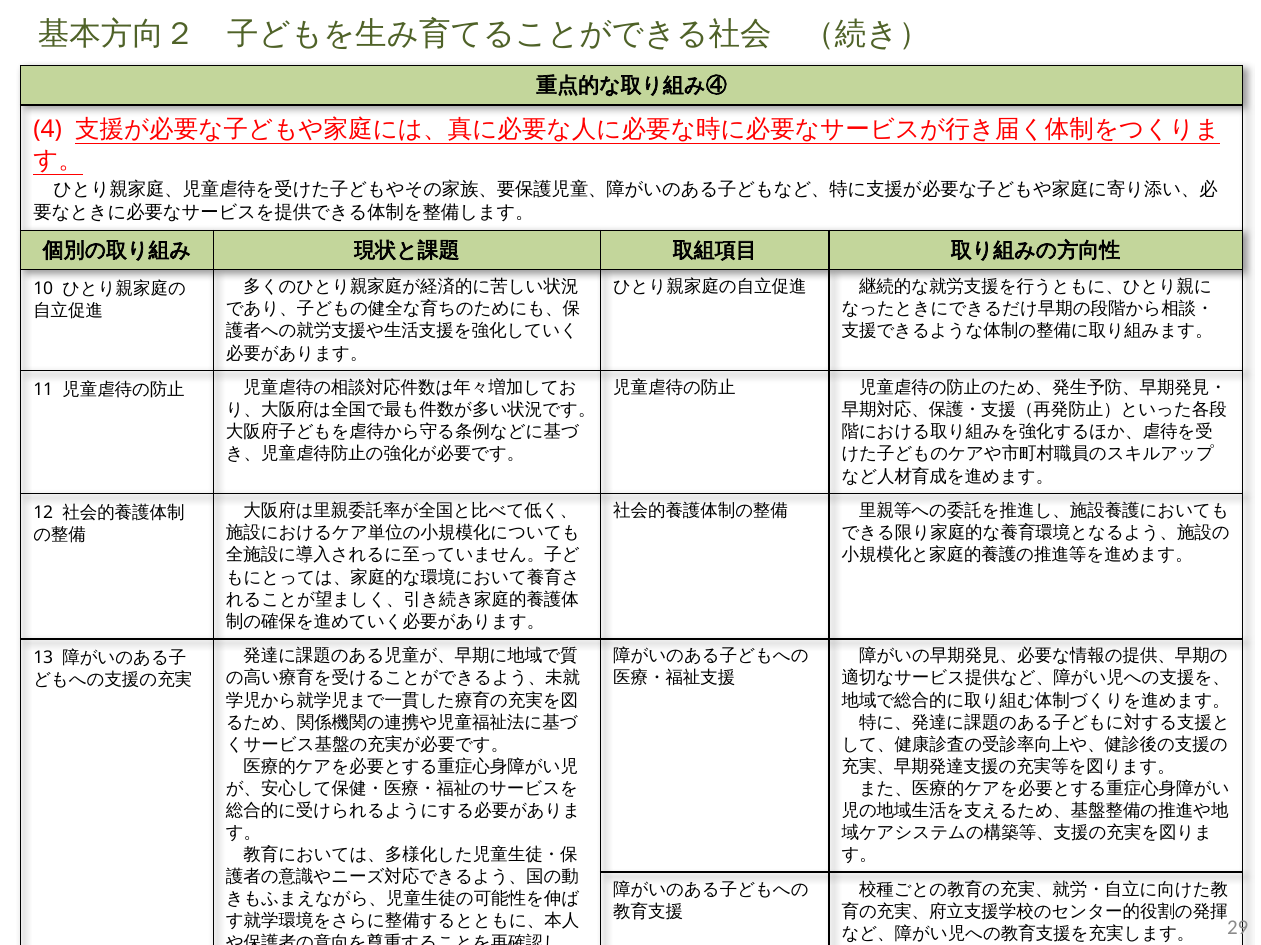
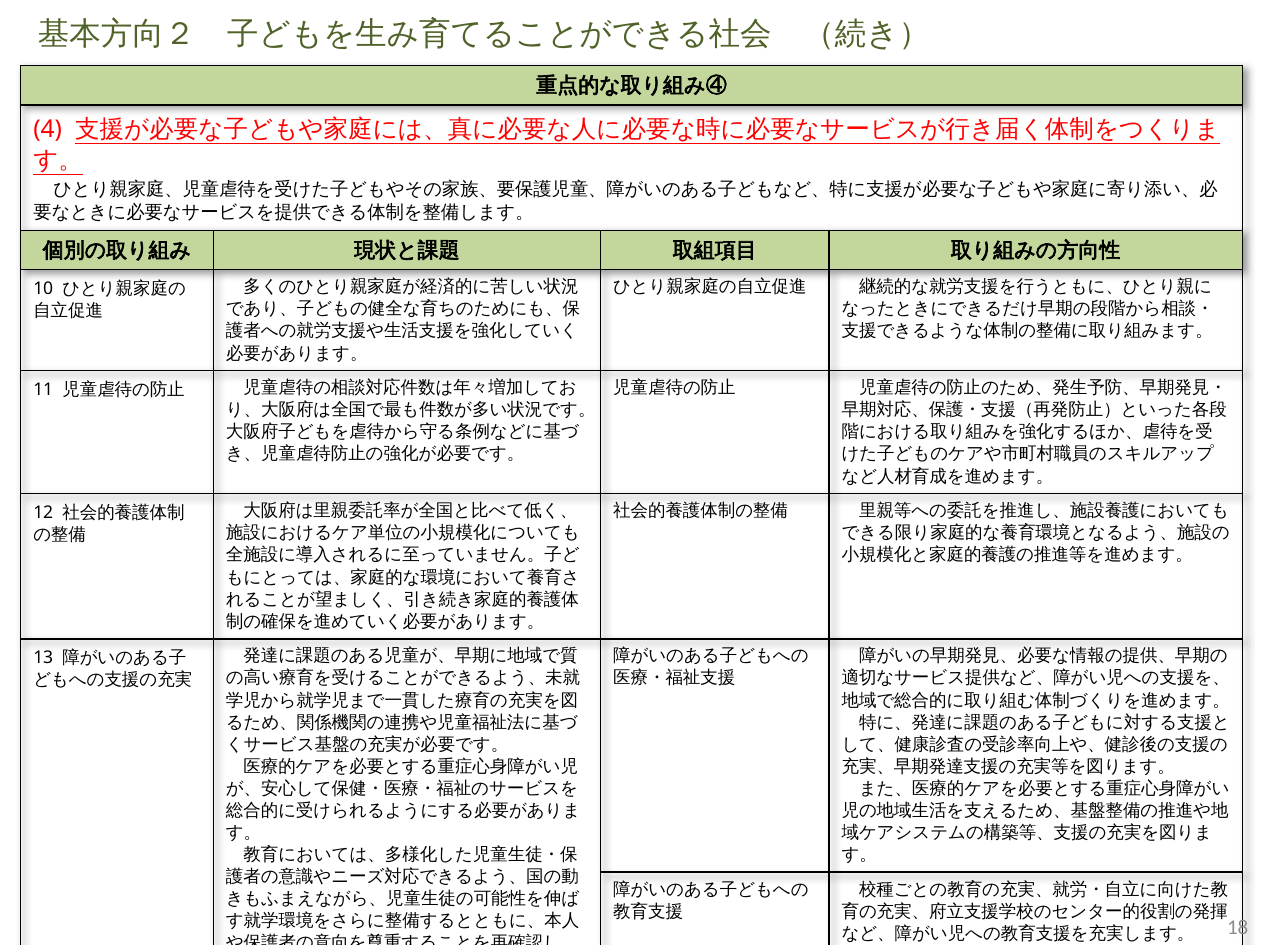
29: 29 -> 18
